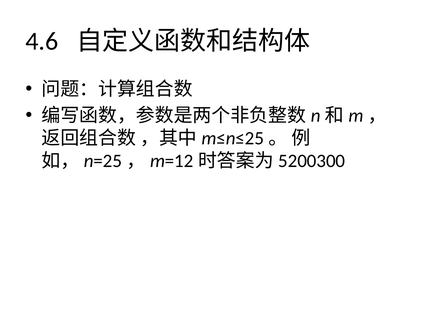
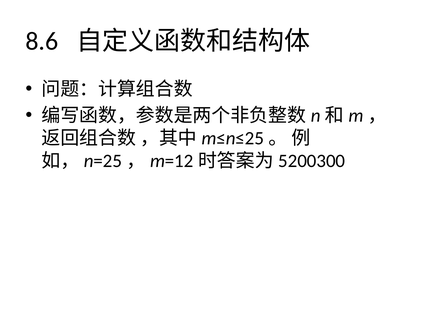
4.6: 4.6 -> 8.6
